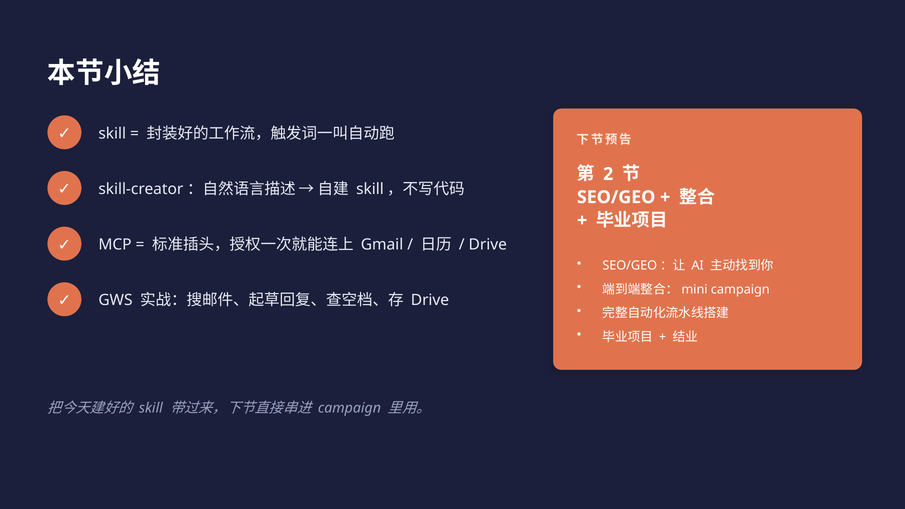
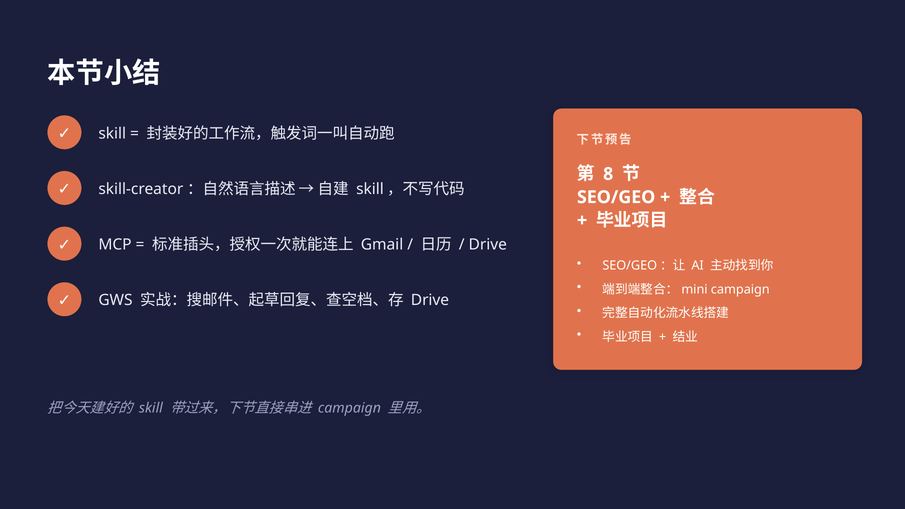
2: 2 -> 8
